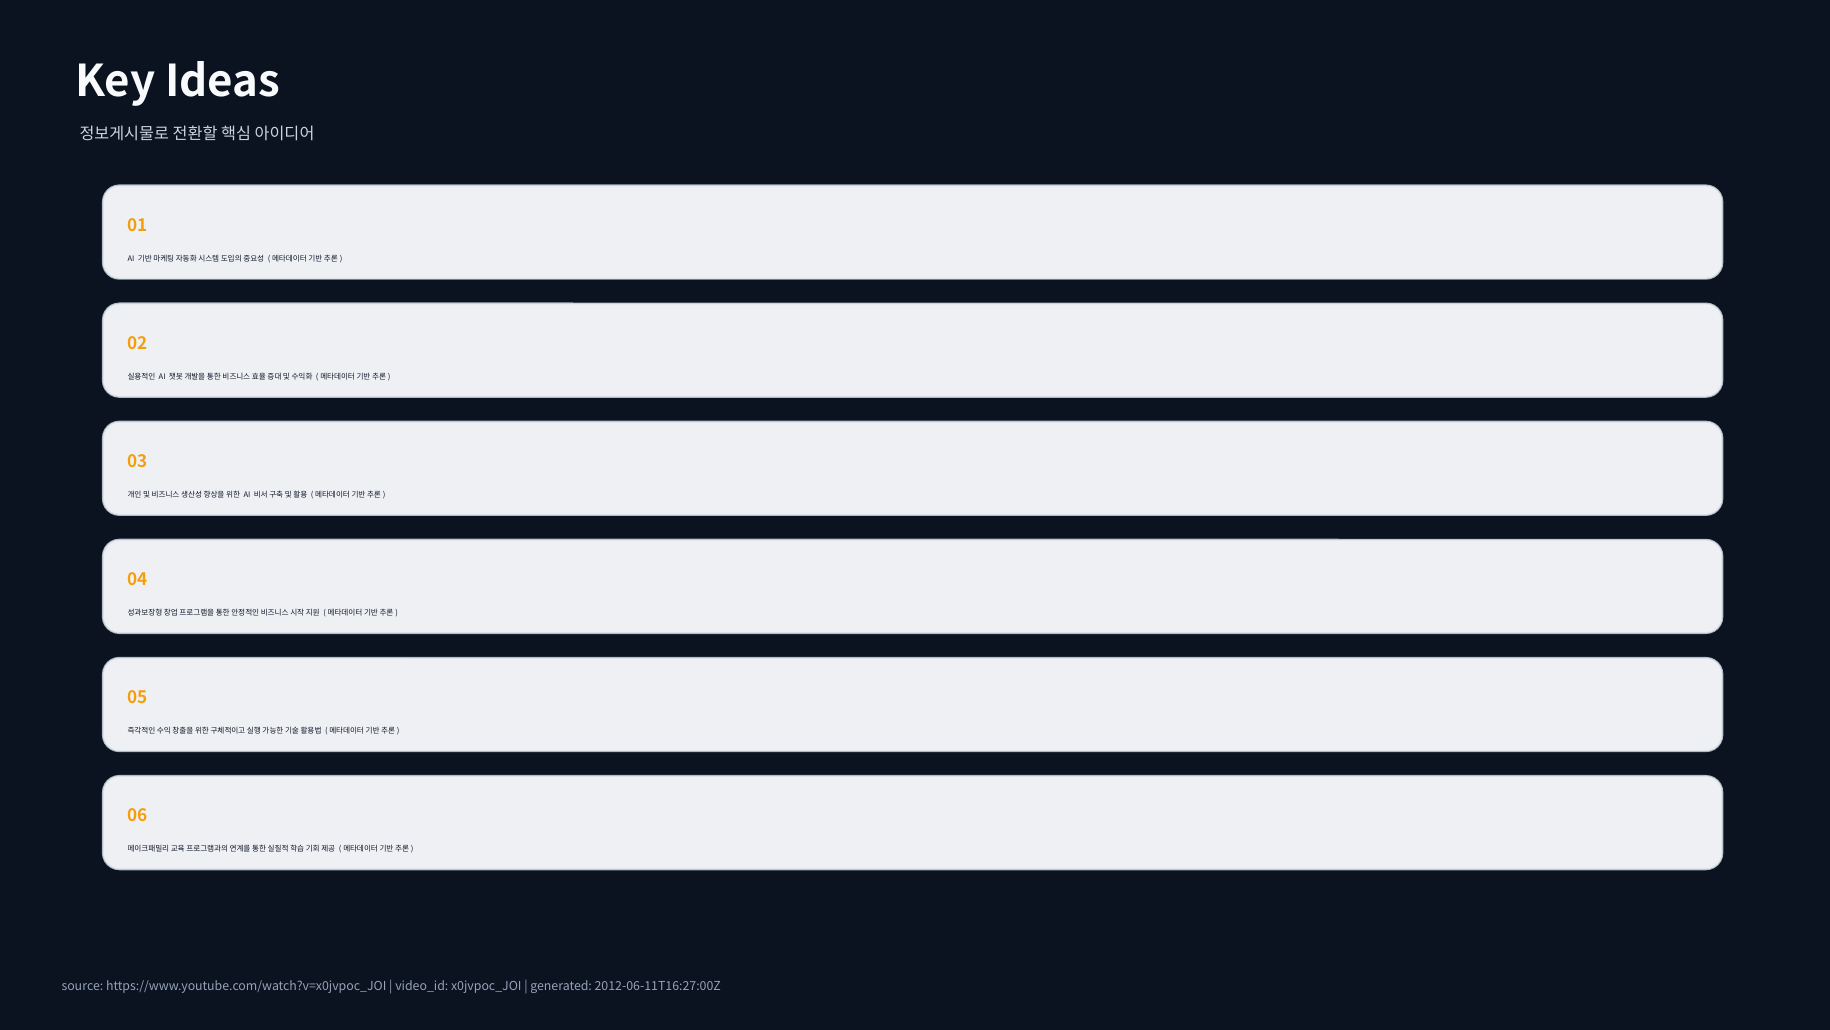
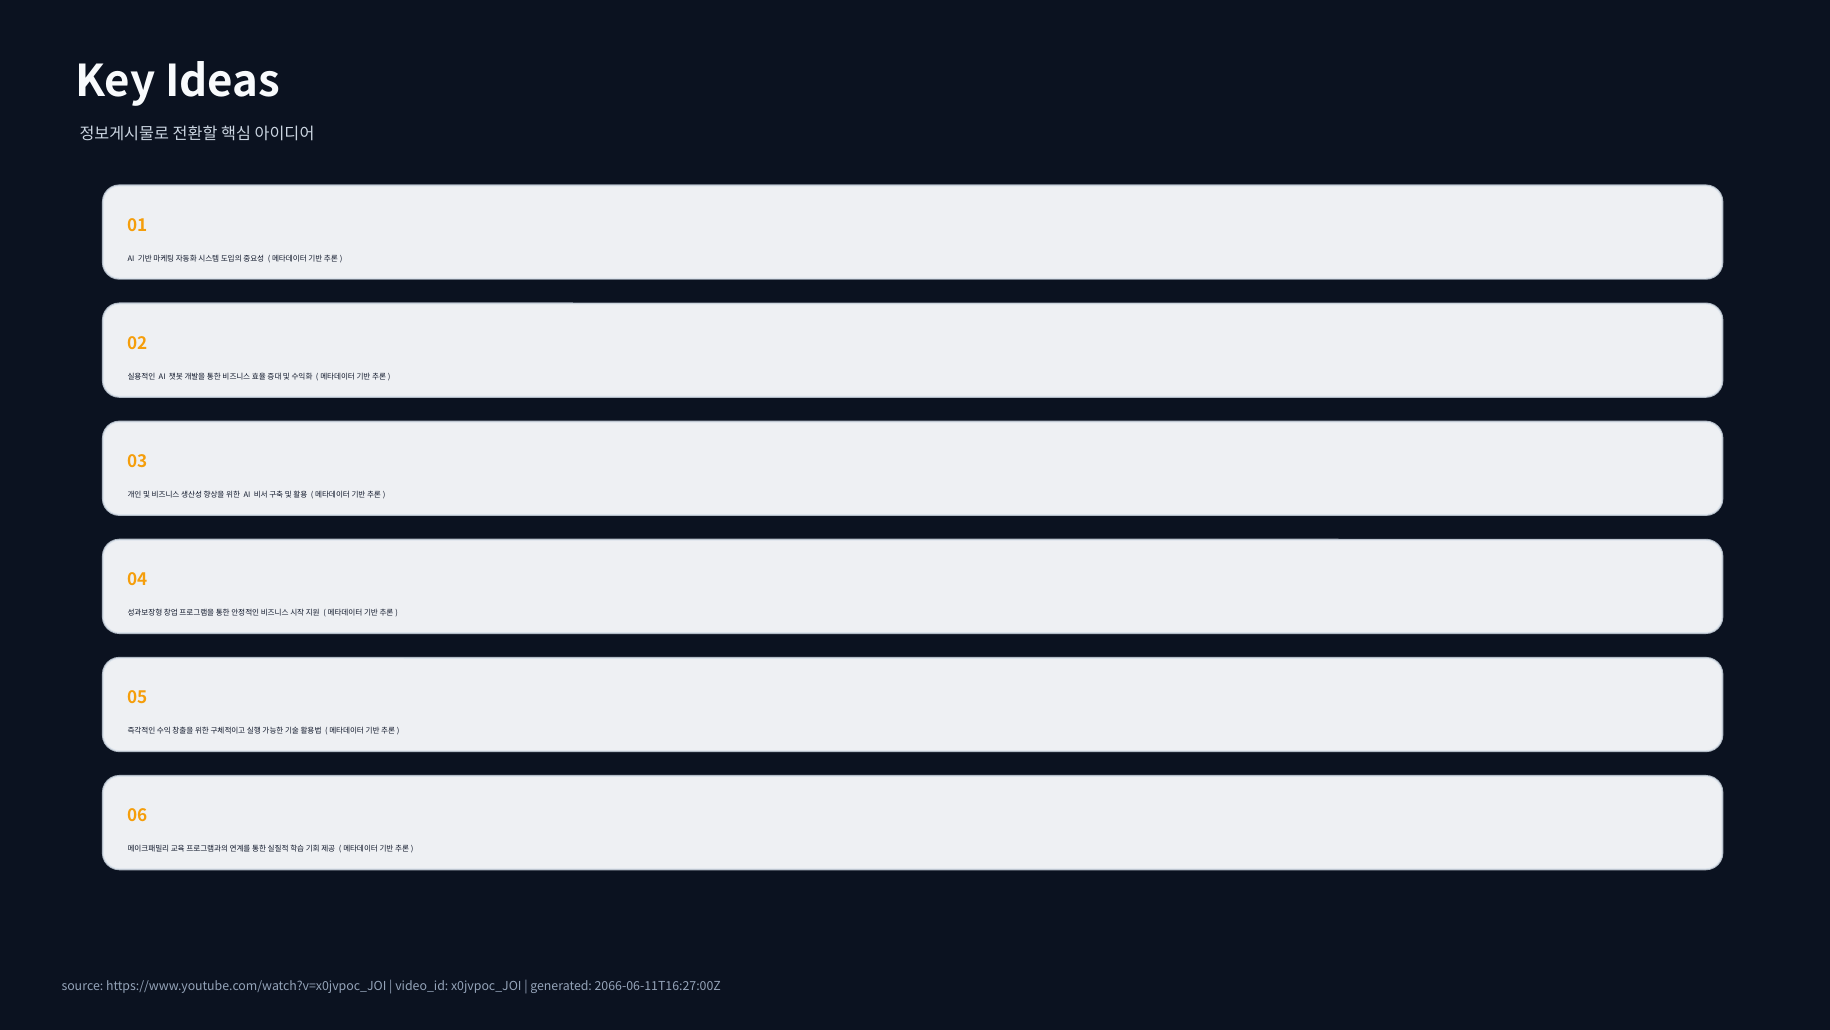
2012-06-11T16:27:00Z: 2012-06-11T16:27:00Z -> 2066-06-11T16:27:00Z
